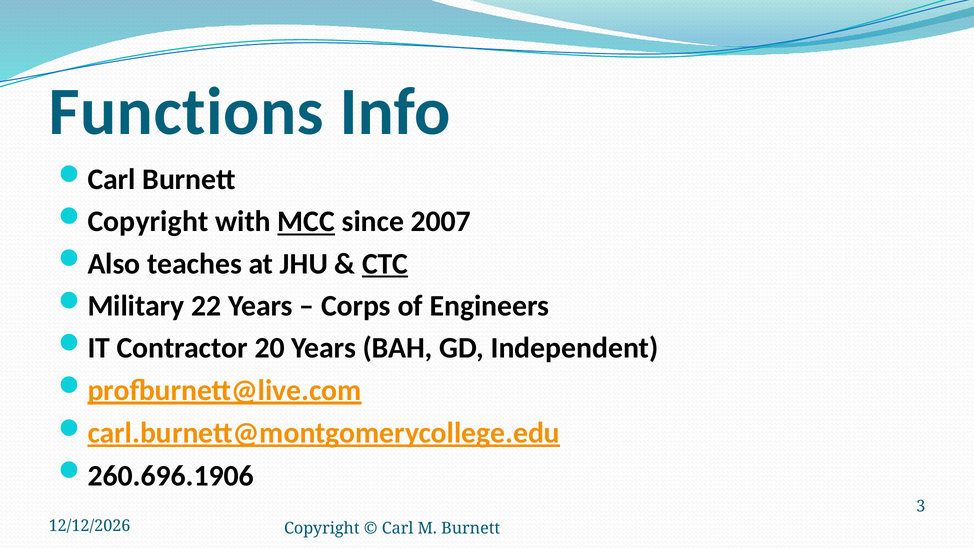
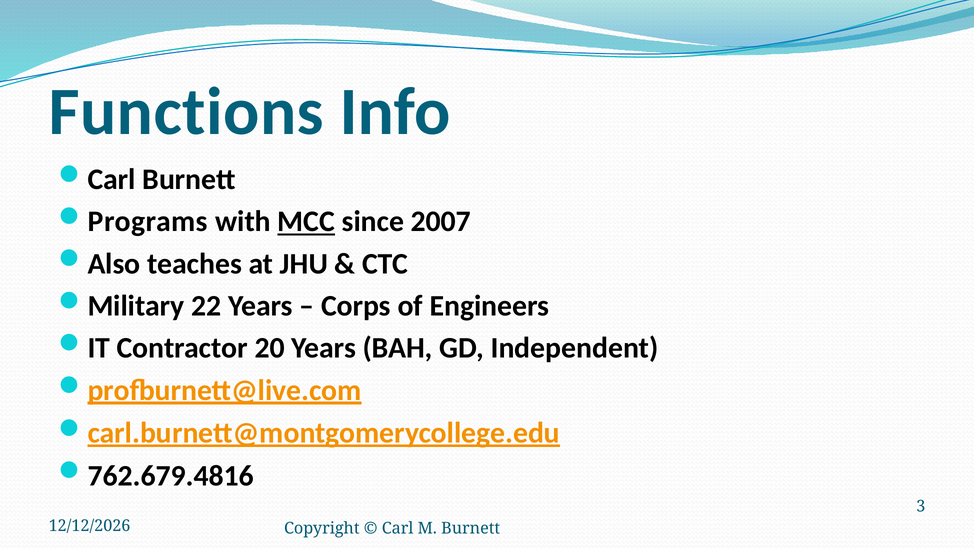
Copyright at (148, 222): Copyright -> Programs
CTC underline: present -> none
260.696.1906: 260.696.1906 -> 762.679.4816
